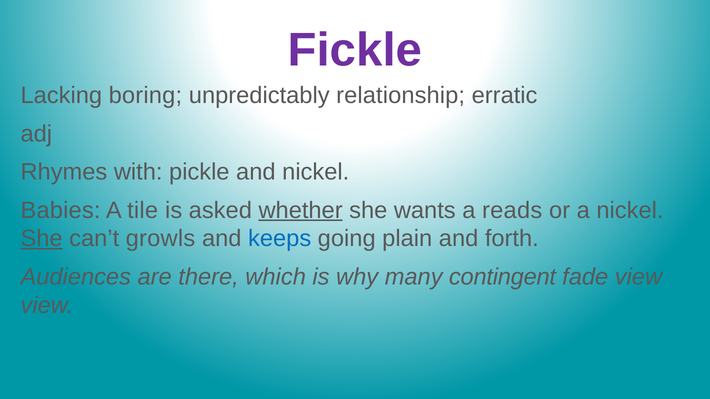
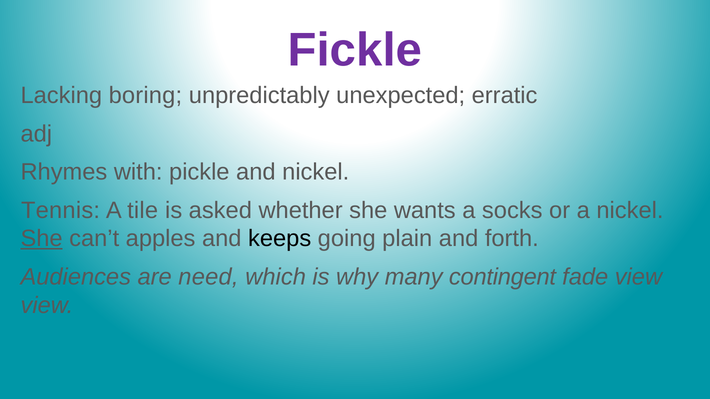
relationship: relationship -> unexpected
Babies: Babies -> Tennis
whether underline: present -> none
reads: reads -> socks
growls: growls -> apples
keeps colour: blue -> black
there: there -> need
